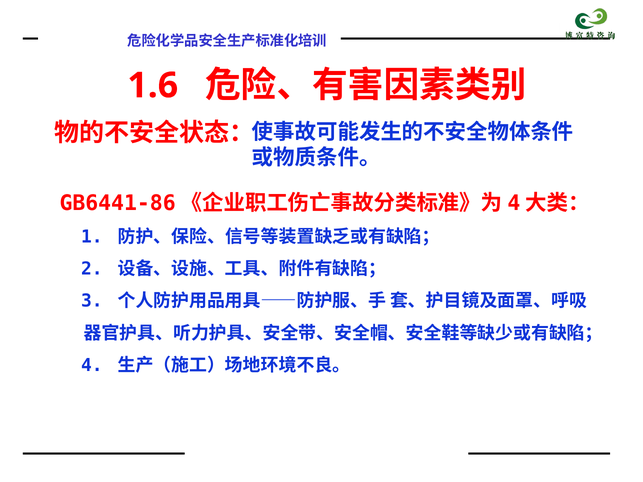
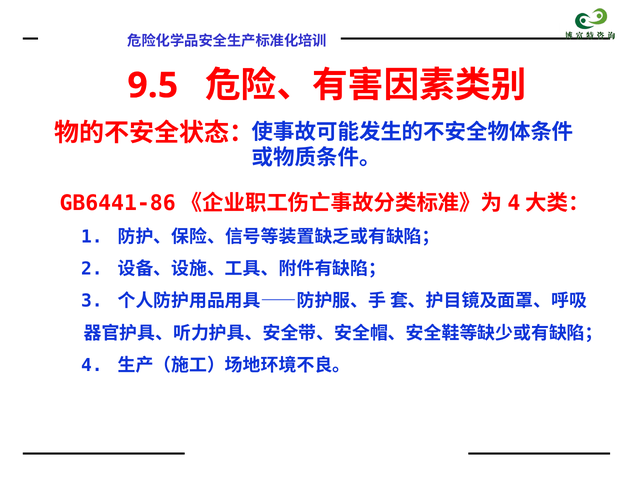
1.6: 1.6 -> 9.5
